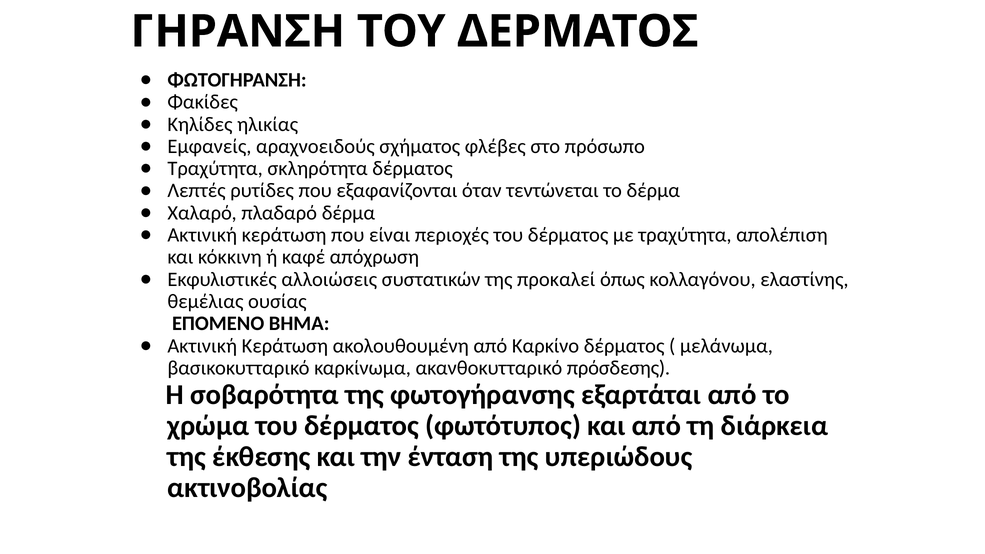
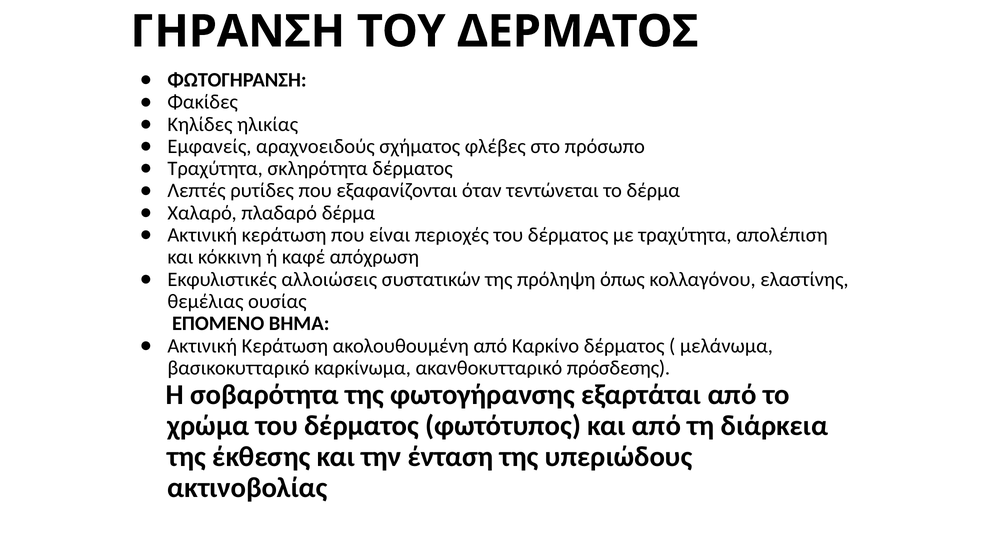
προκαλεί: προκαλεί -> πρόληψη
